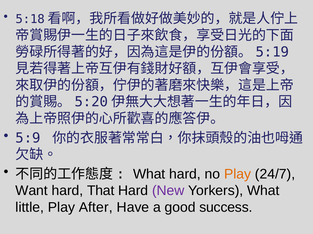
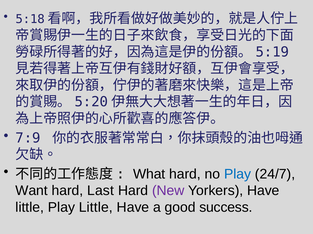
5:9: 5:9 -> 7:9
Play at (238, 175) colour: orange -> blue
That: That -> Last
Yorkers What: What -> Have
Play After: After -> Little
